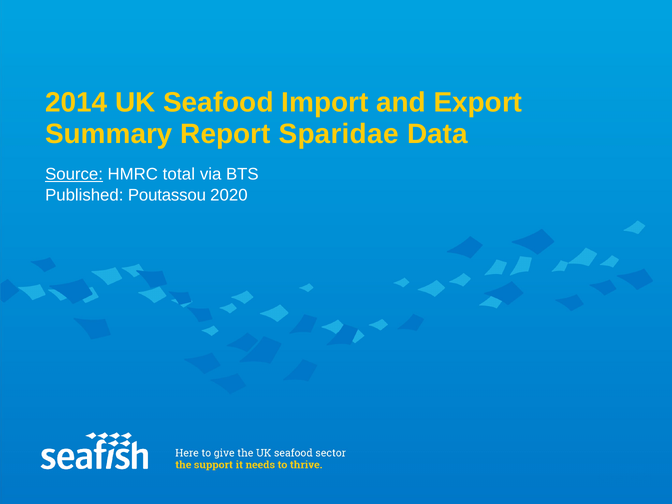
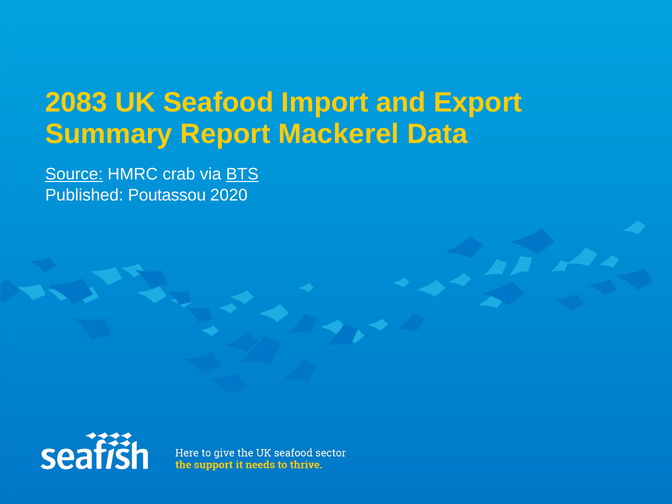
2014: 2014 -> 2083
Sparidae: Sparidae -> Mackerel
total: total -> crab
BTS underline: none -> present
